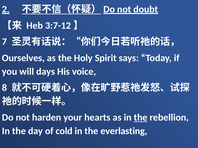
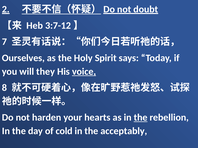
days: days -> they
voice underline: none -> present
everlasting: everlasting -> acceptably
